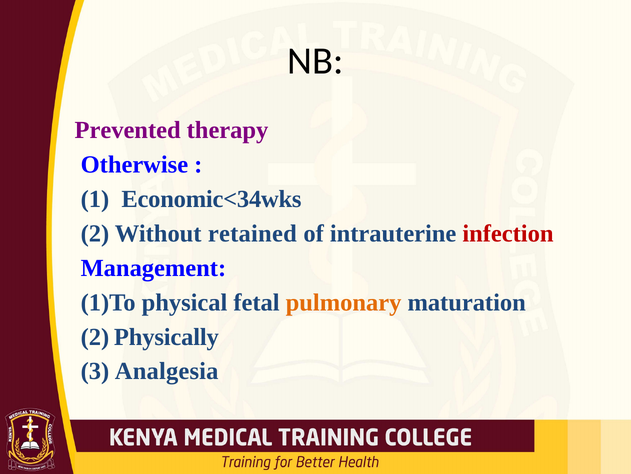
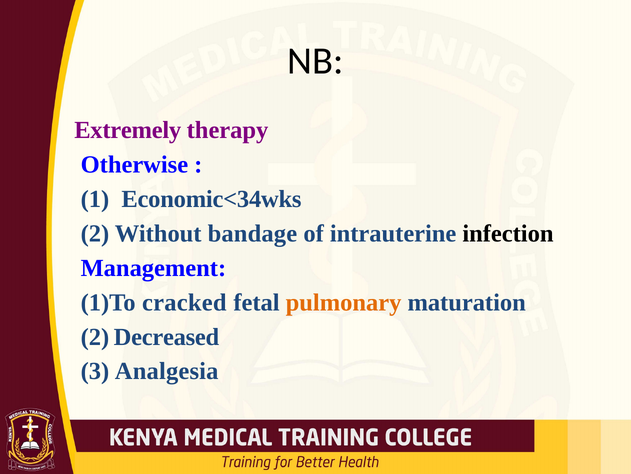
Prevented: Prevented -> Extremely
retained: retained -> bandage
infection colour: red -> black
physical: physical -> cracked
Physically: Physically -> Decreased
